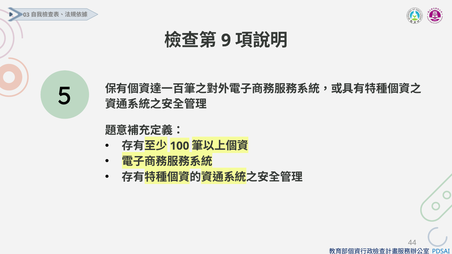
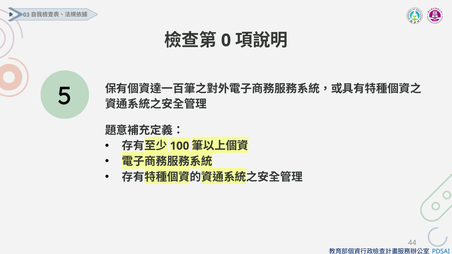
9: 9 -> 0
